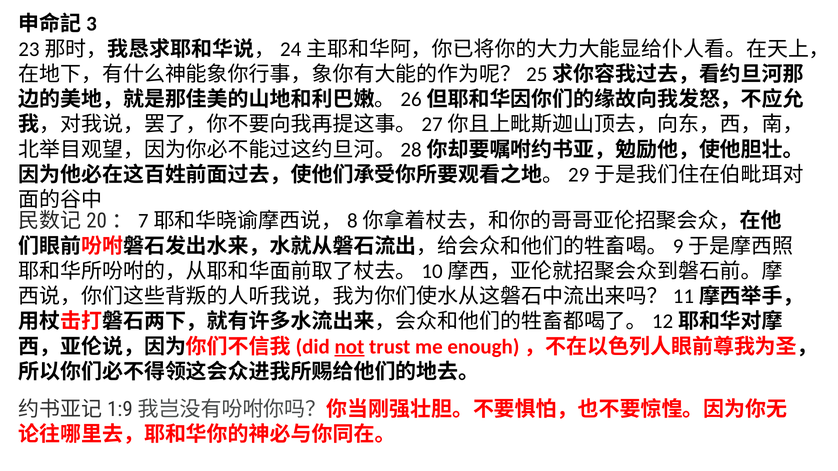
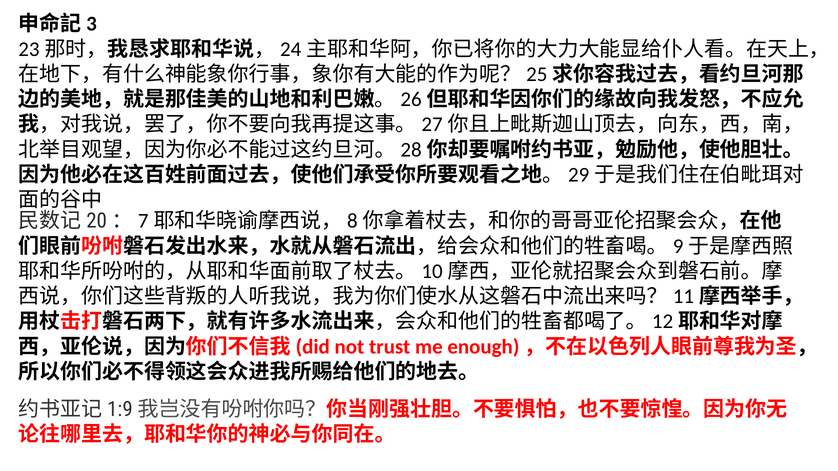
not underline: present -> none
